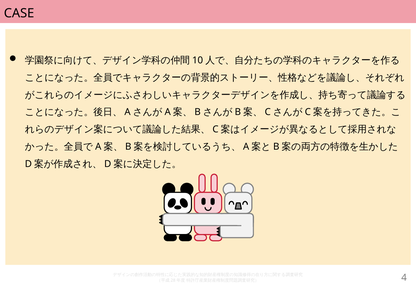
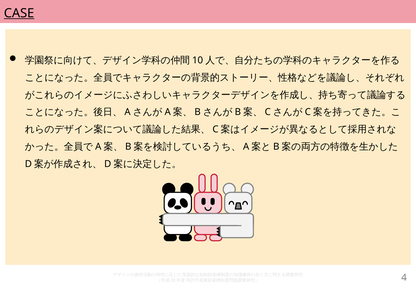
CASE underline: none -> present
